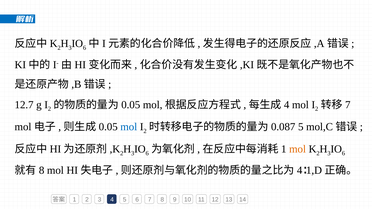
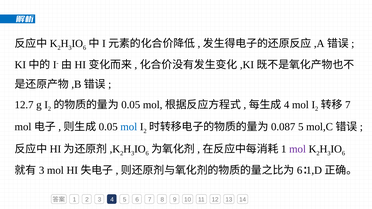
mol at (298, 149) colour: orange -> purple
8 at (42, 171): 8 -> 3
4 at (300, 171): 4 -> 6
